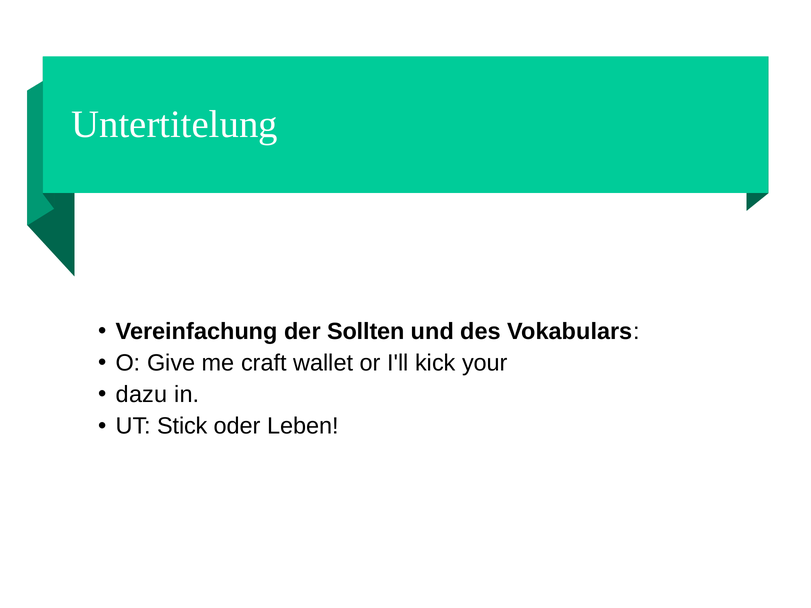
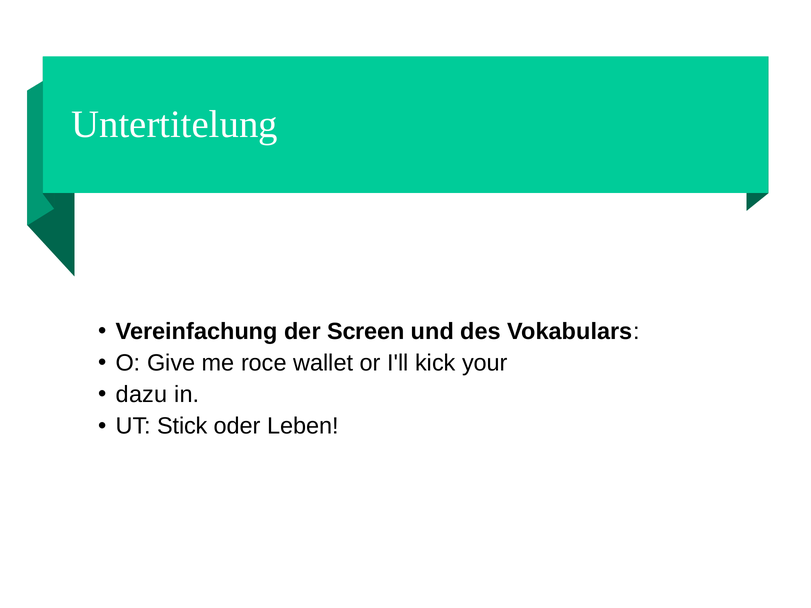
Sollten: Sollten -> Screen
craft: craft -> roce
